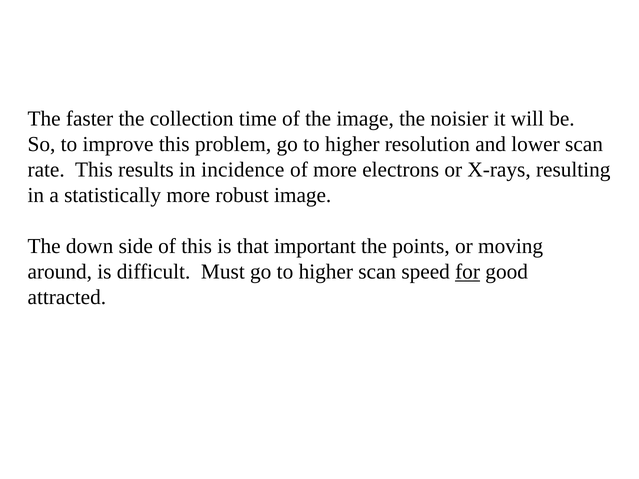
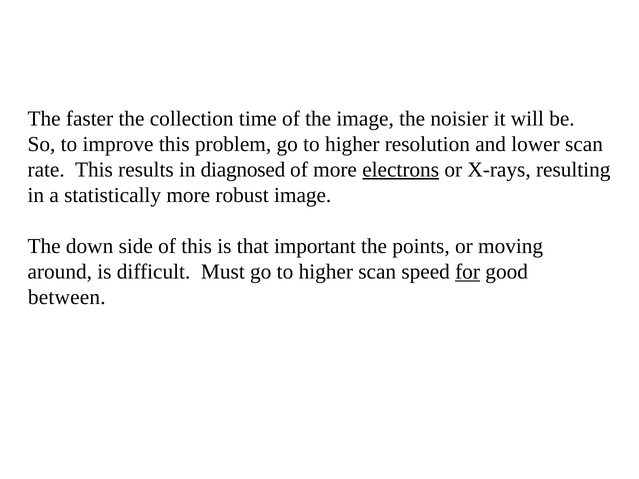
incidence: incidence -> diagnosed
electrons underline: none -> present
attracted: attracted -> between
